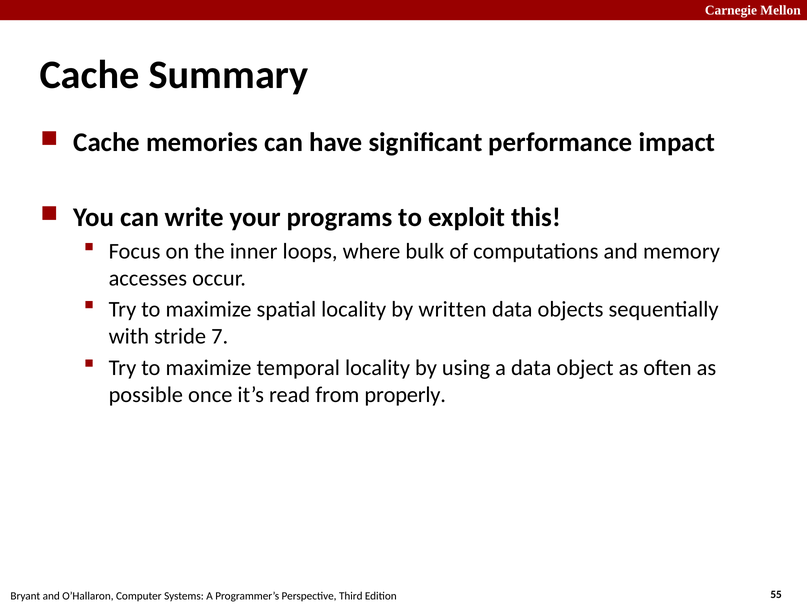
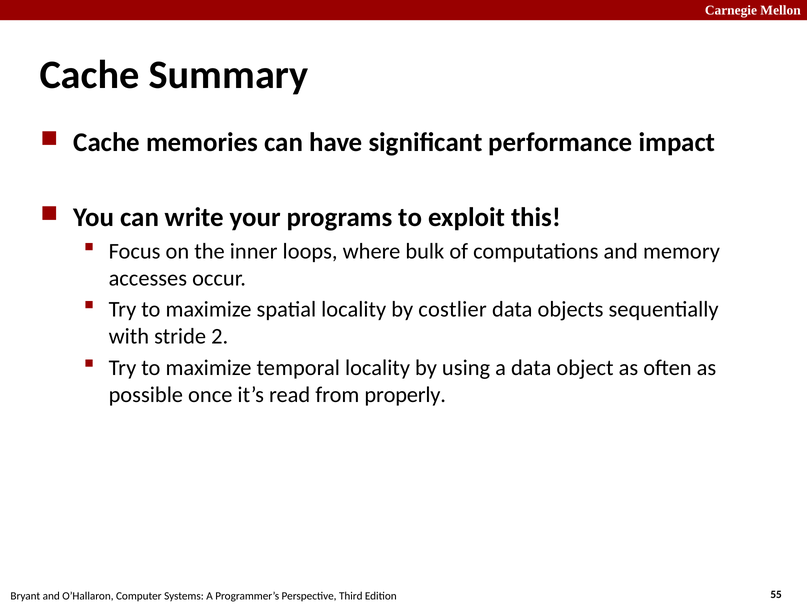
written: written -> costlier
7: 7 -> 2
